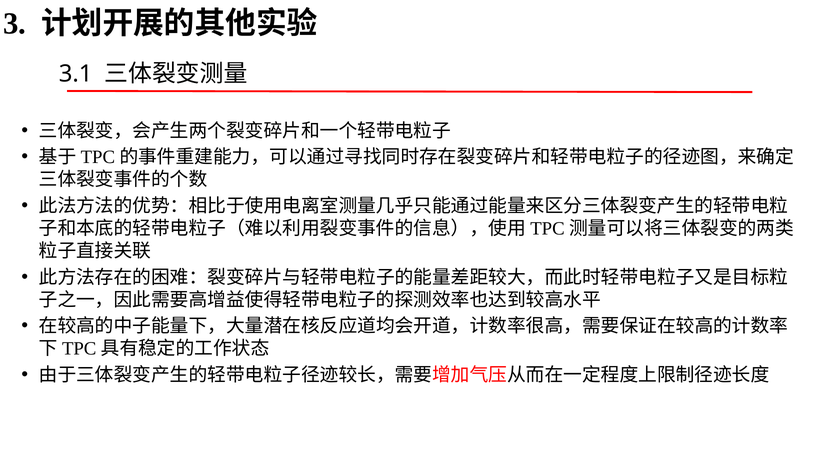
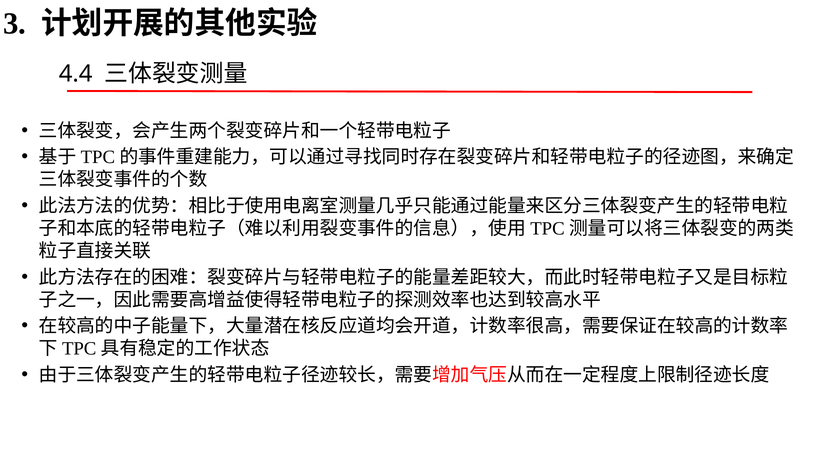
3.1: 3.1 -> 4.4
